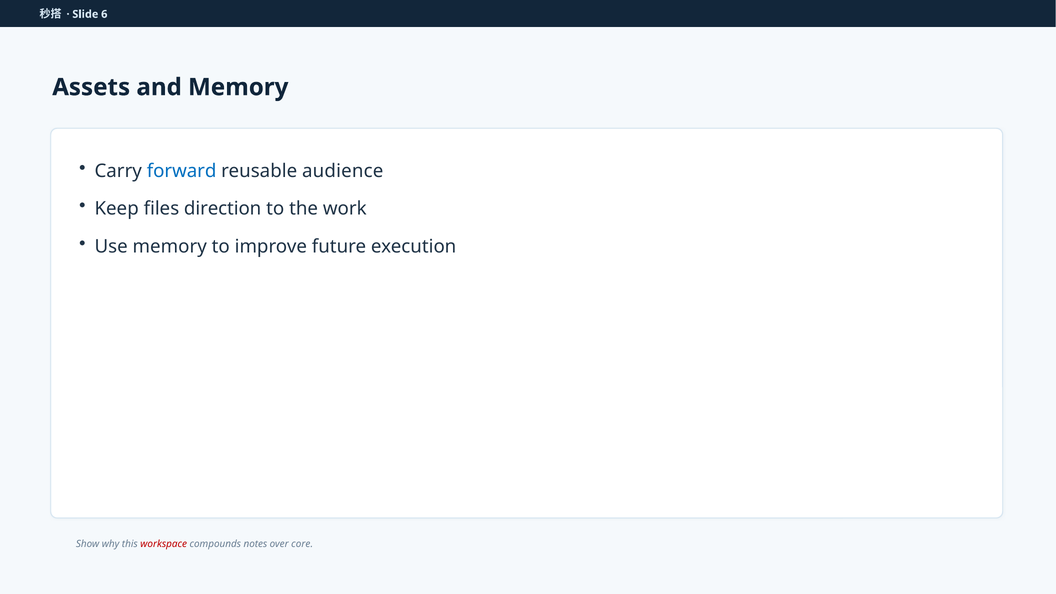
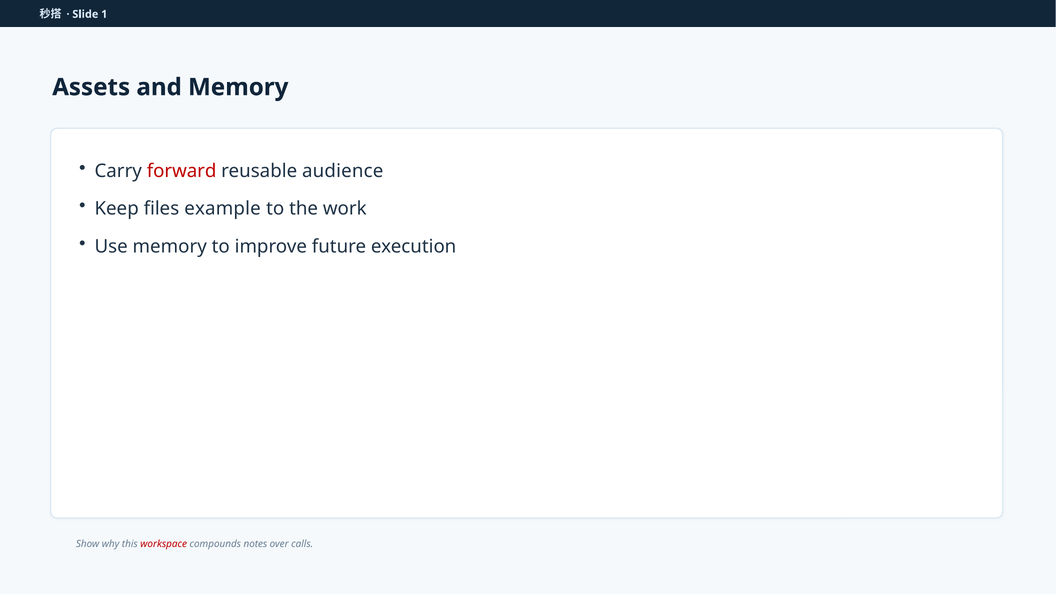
6: 6 -> 1
forward colour: blue -> red
direction: direction -> example
core: core -> calls
